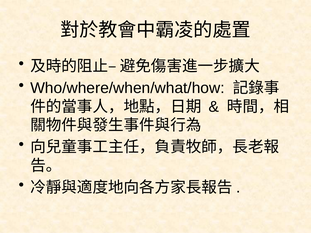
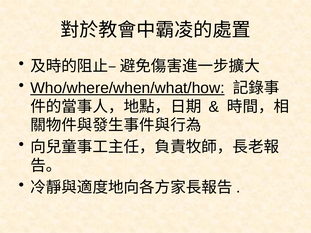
Who/where/when/what/how underline: none -> present
